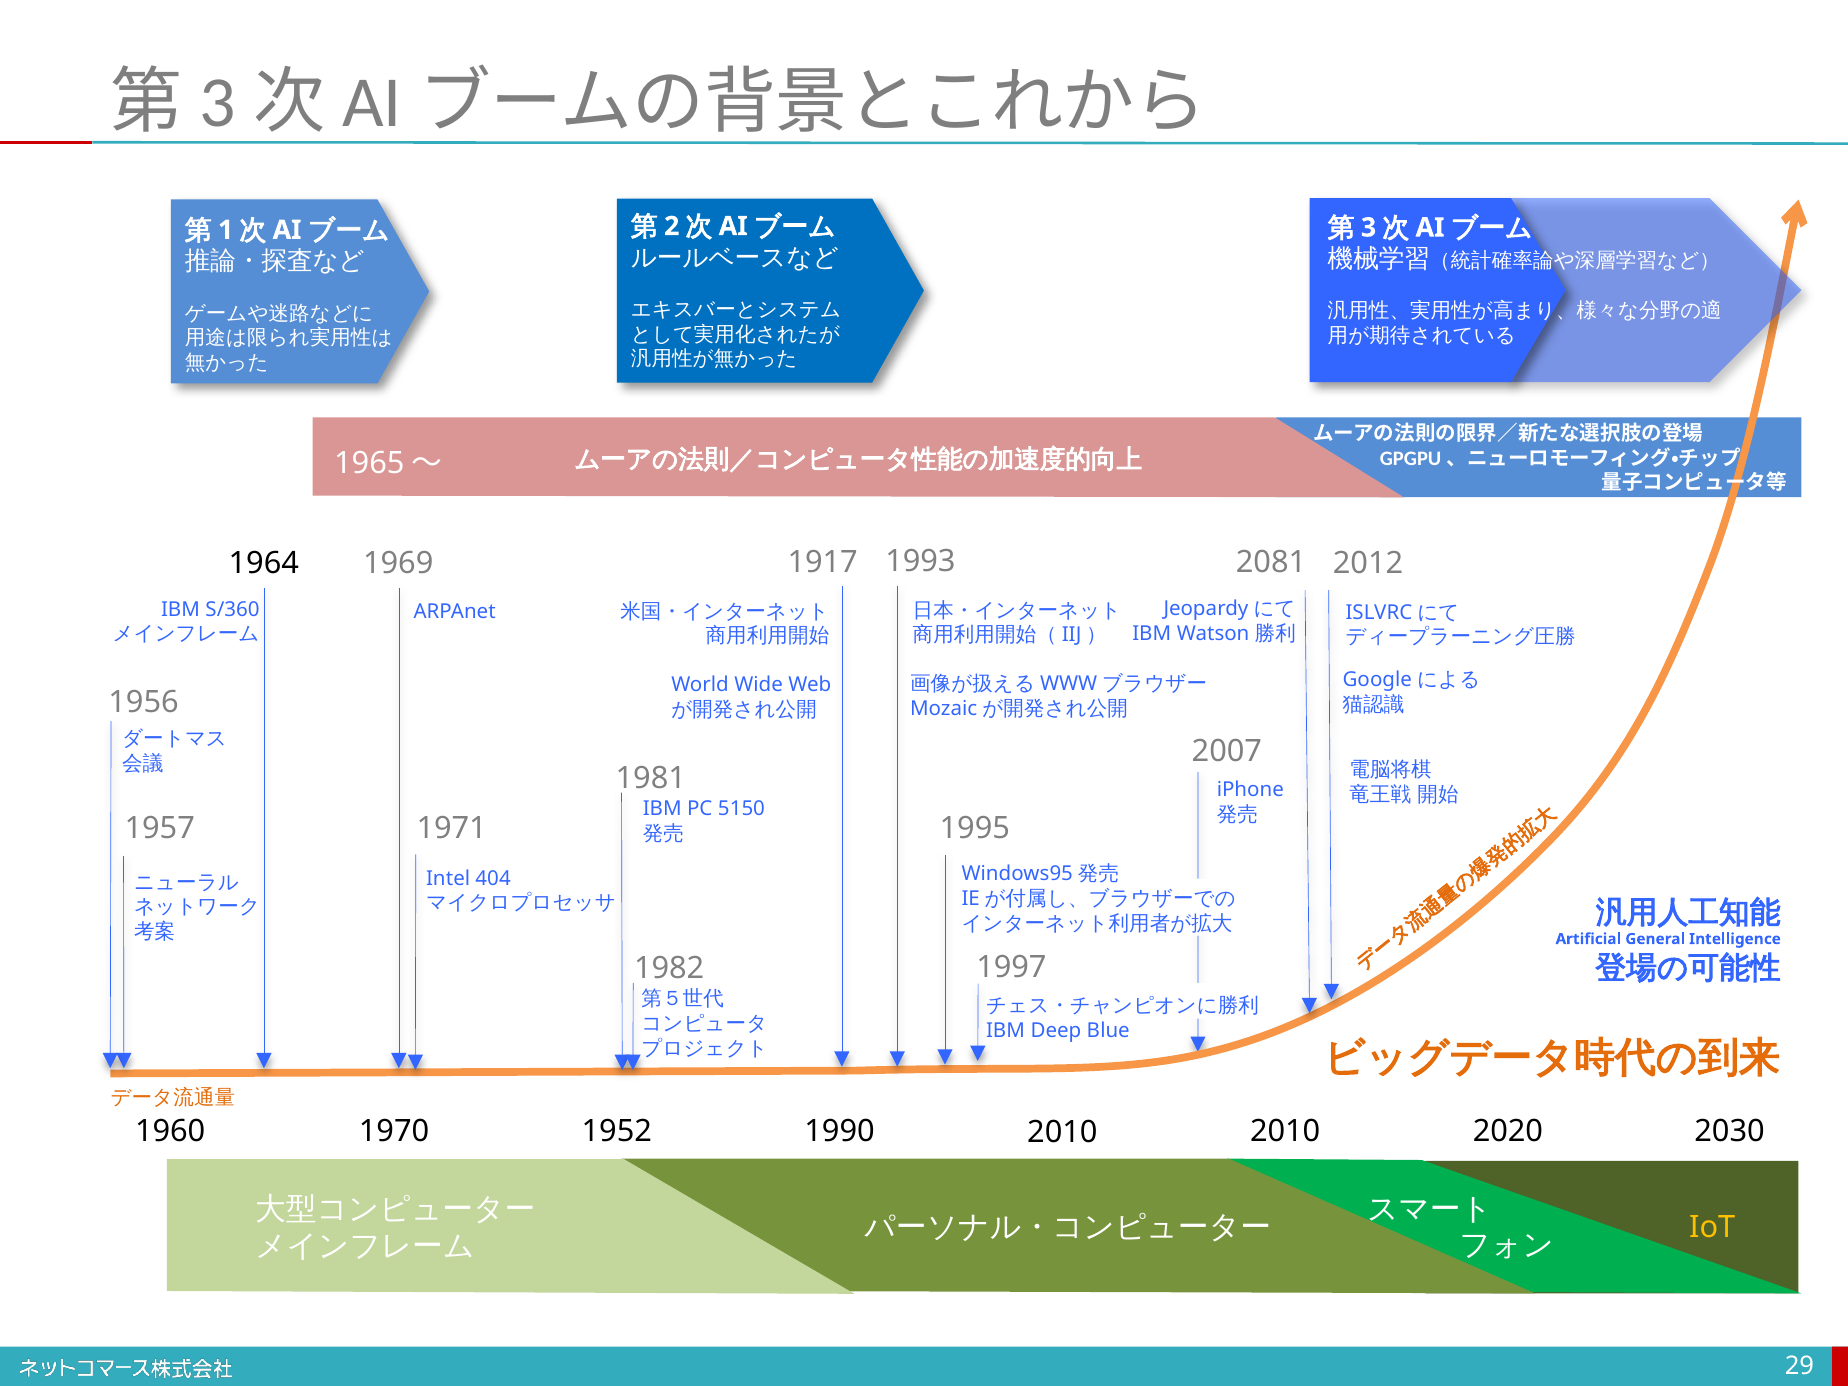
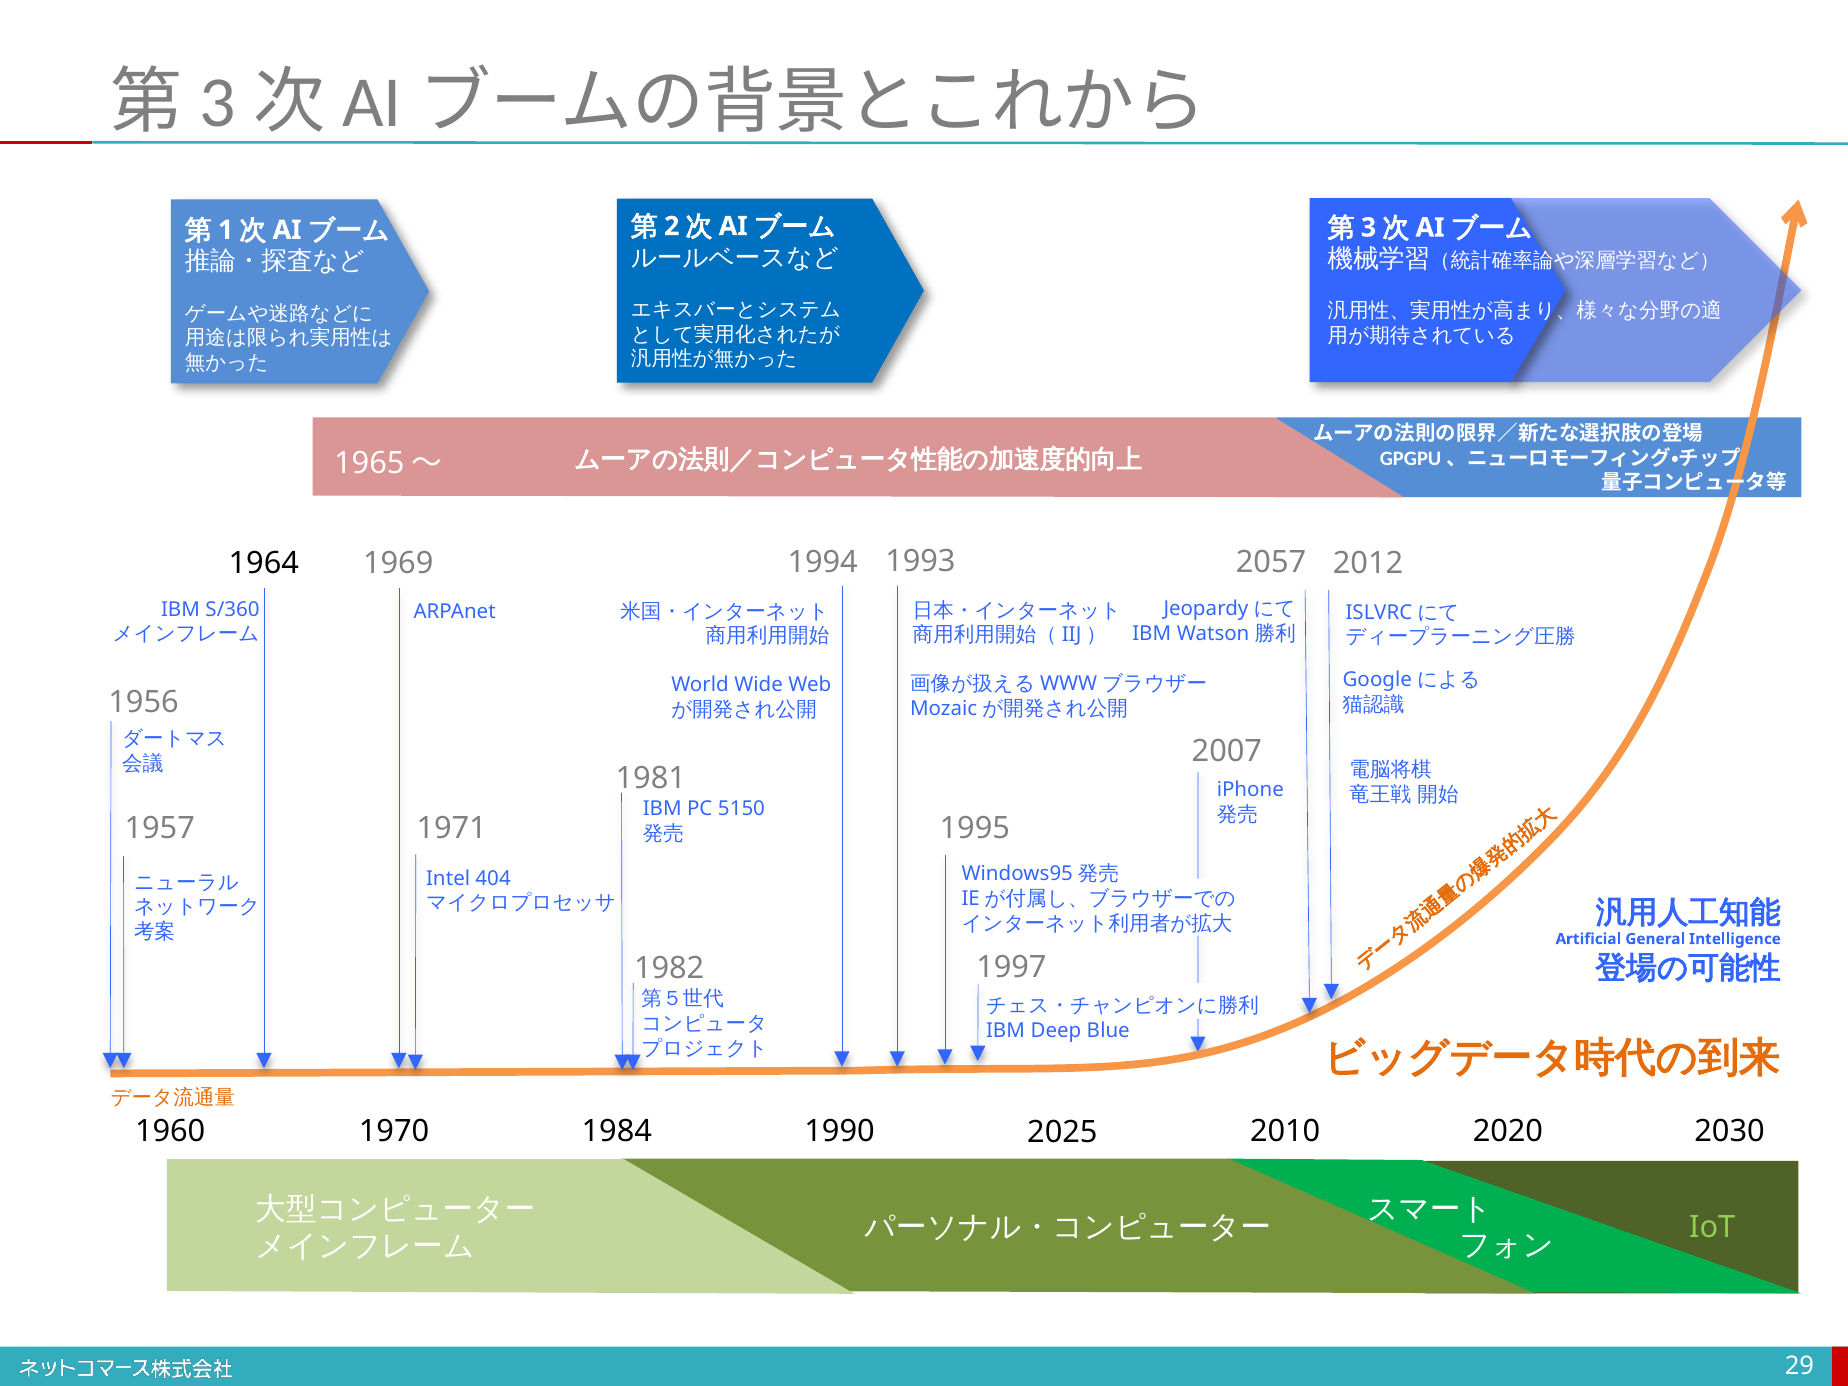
2081: 2081 -> 2057
1917: 1917 -> 1994
1952: 1952 -> 1984
1990 2010: 2010 -> 2025
IoT colour: yellow -> light green
